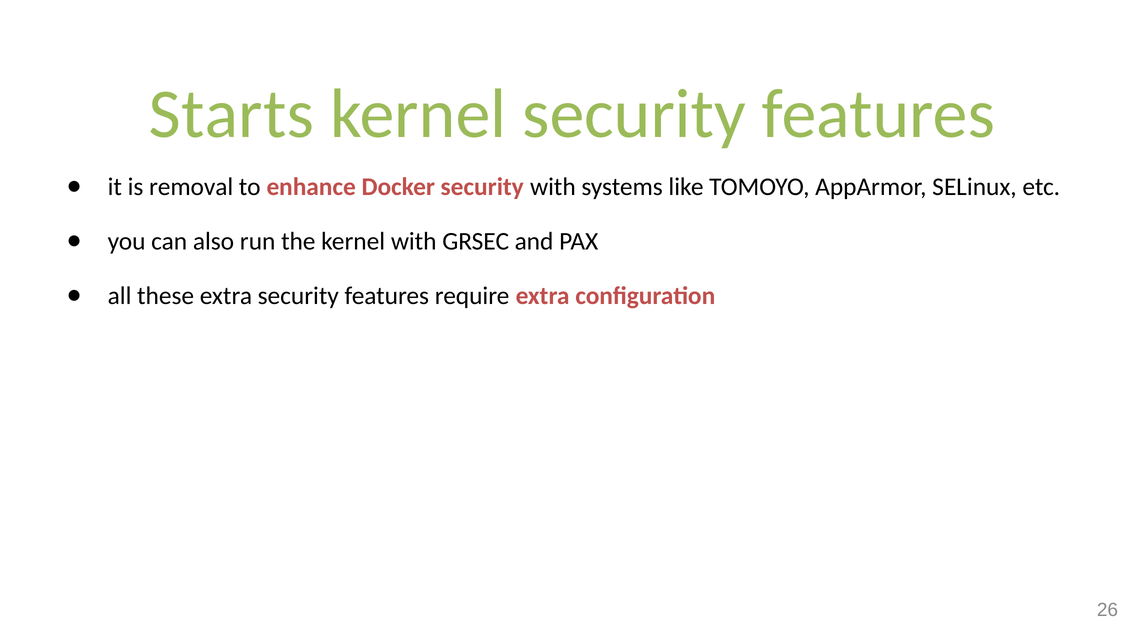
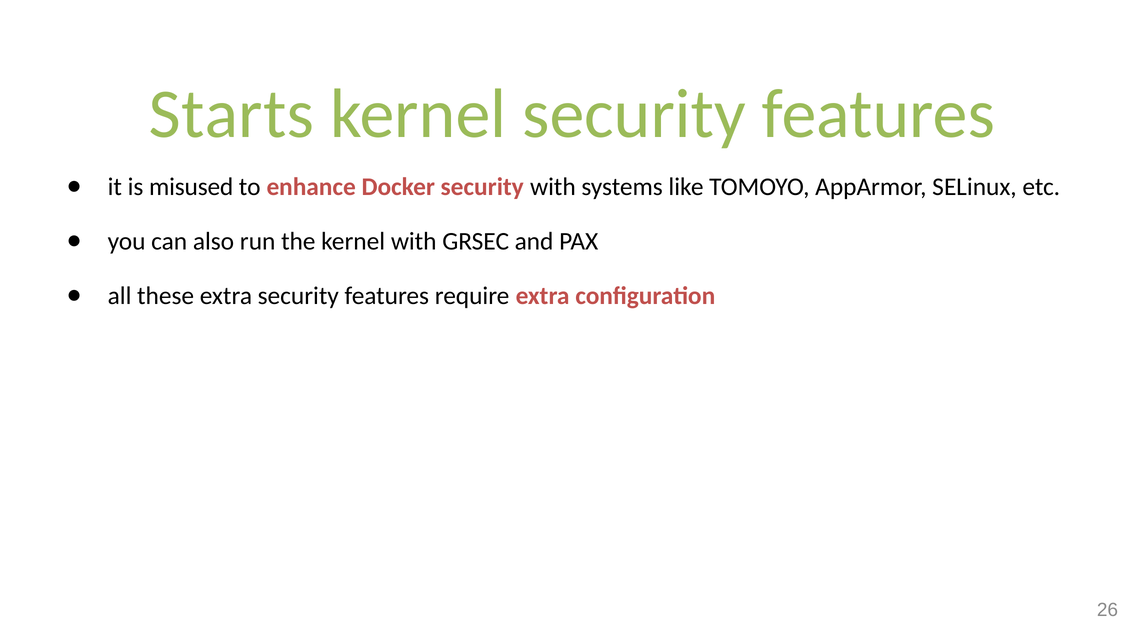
removal: removal -> misused
